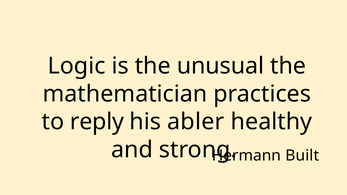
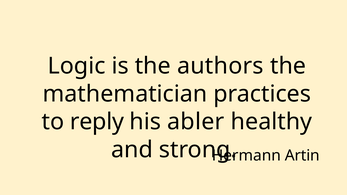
unusual: unusual -> authors
Built: Built -> Artin
